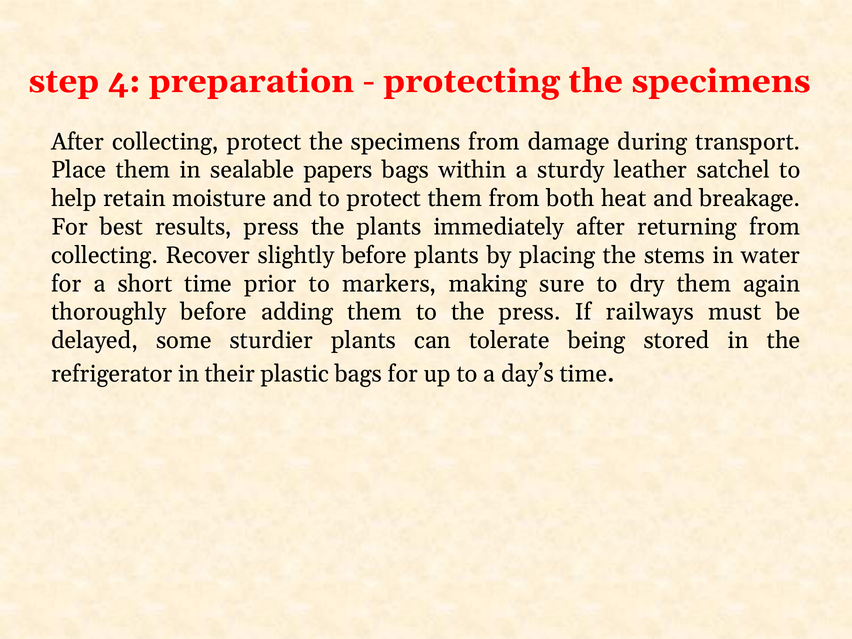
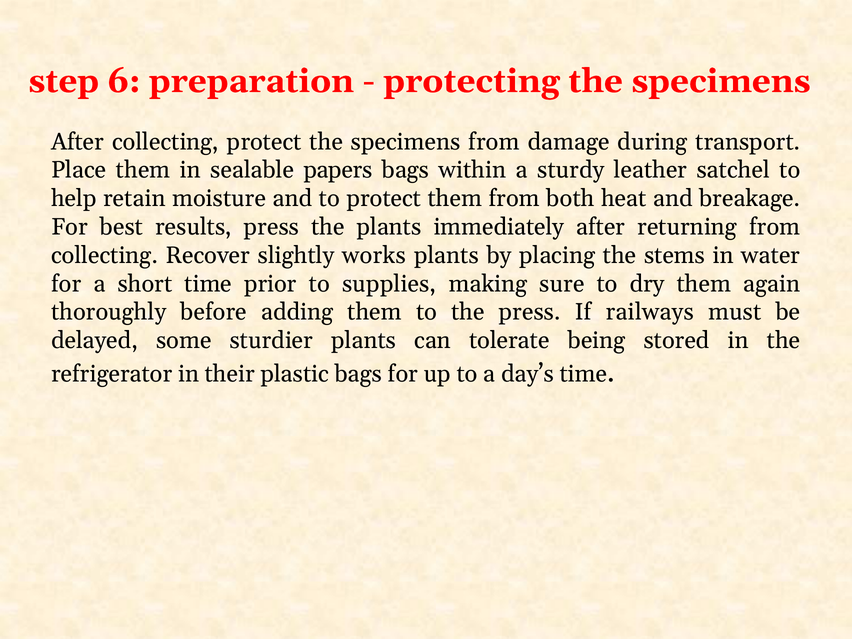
4: 4 -> 6
slightly before: before -> works
markers: markers -> supplies
